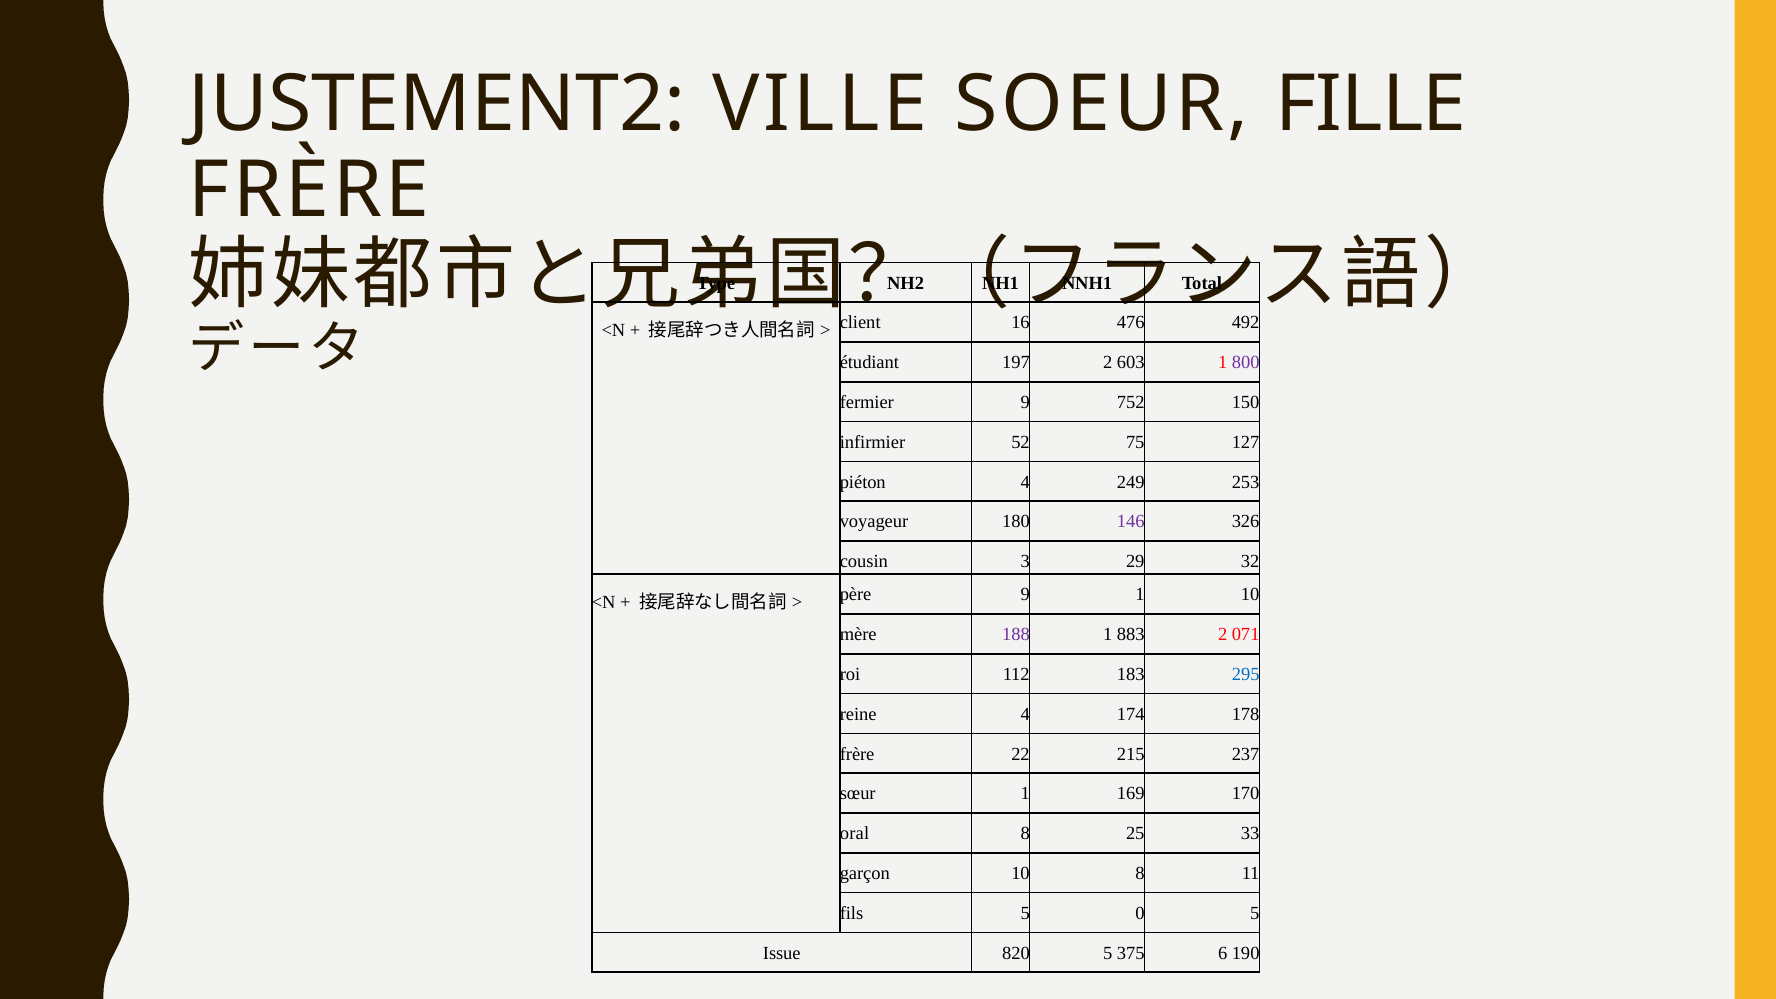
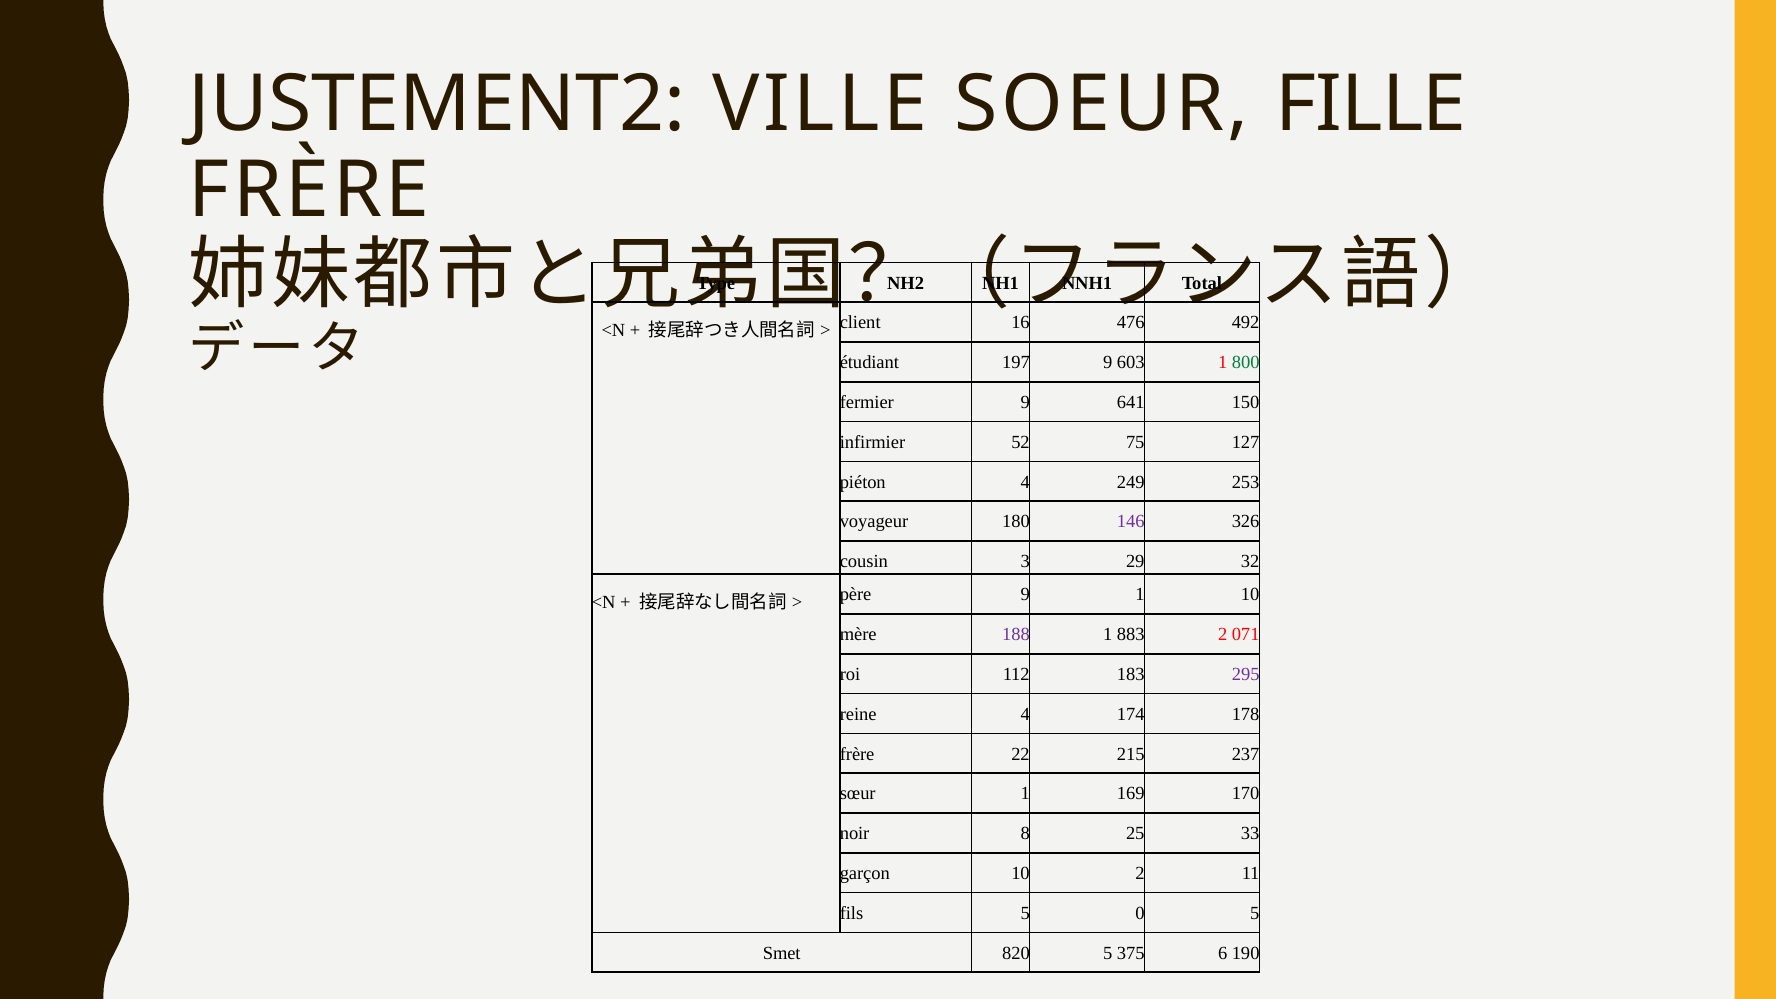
197 2: 2 -> 9
800 colour: purple -> green
752: 752 -> 641
295 colour: blue -> purple
oral: oral -> noir
10 8: 8 -> 2
Issue: Issue -> Smet
